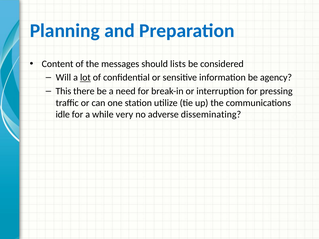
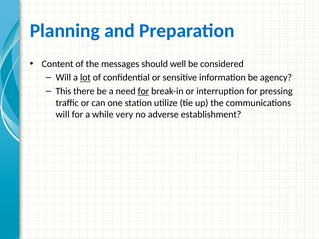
lists: lists -> well
for at (143, 91) underline: none -> present
idle at (63, 115): idle -> will
disseminating: disseminating -> establishment
